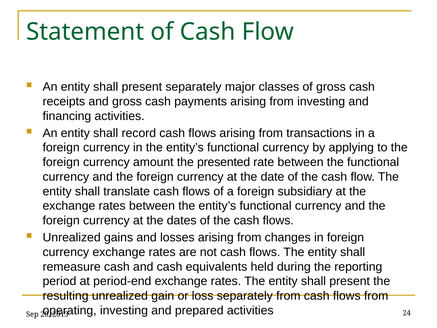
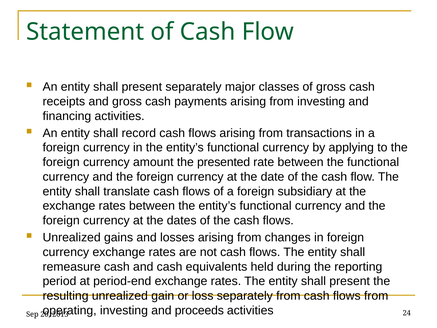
prepared: prepared -> proceeds
